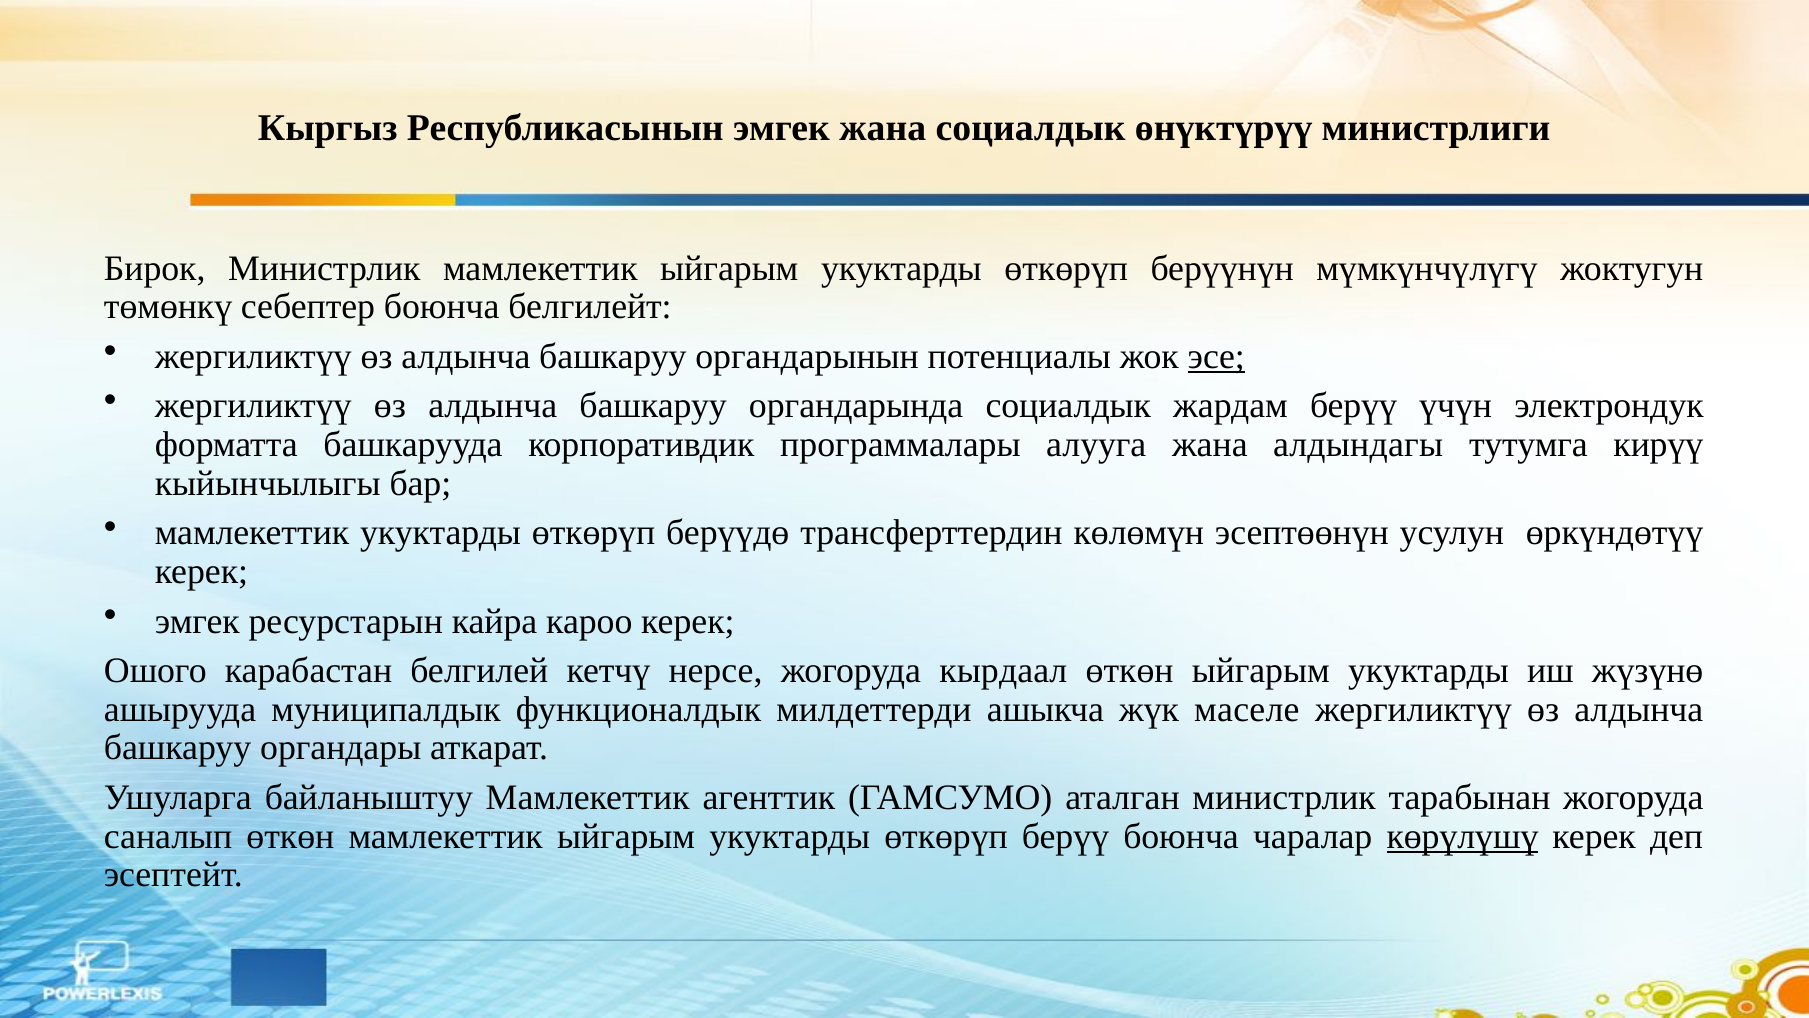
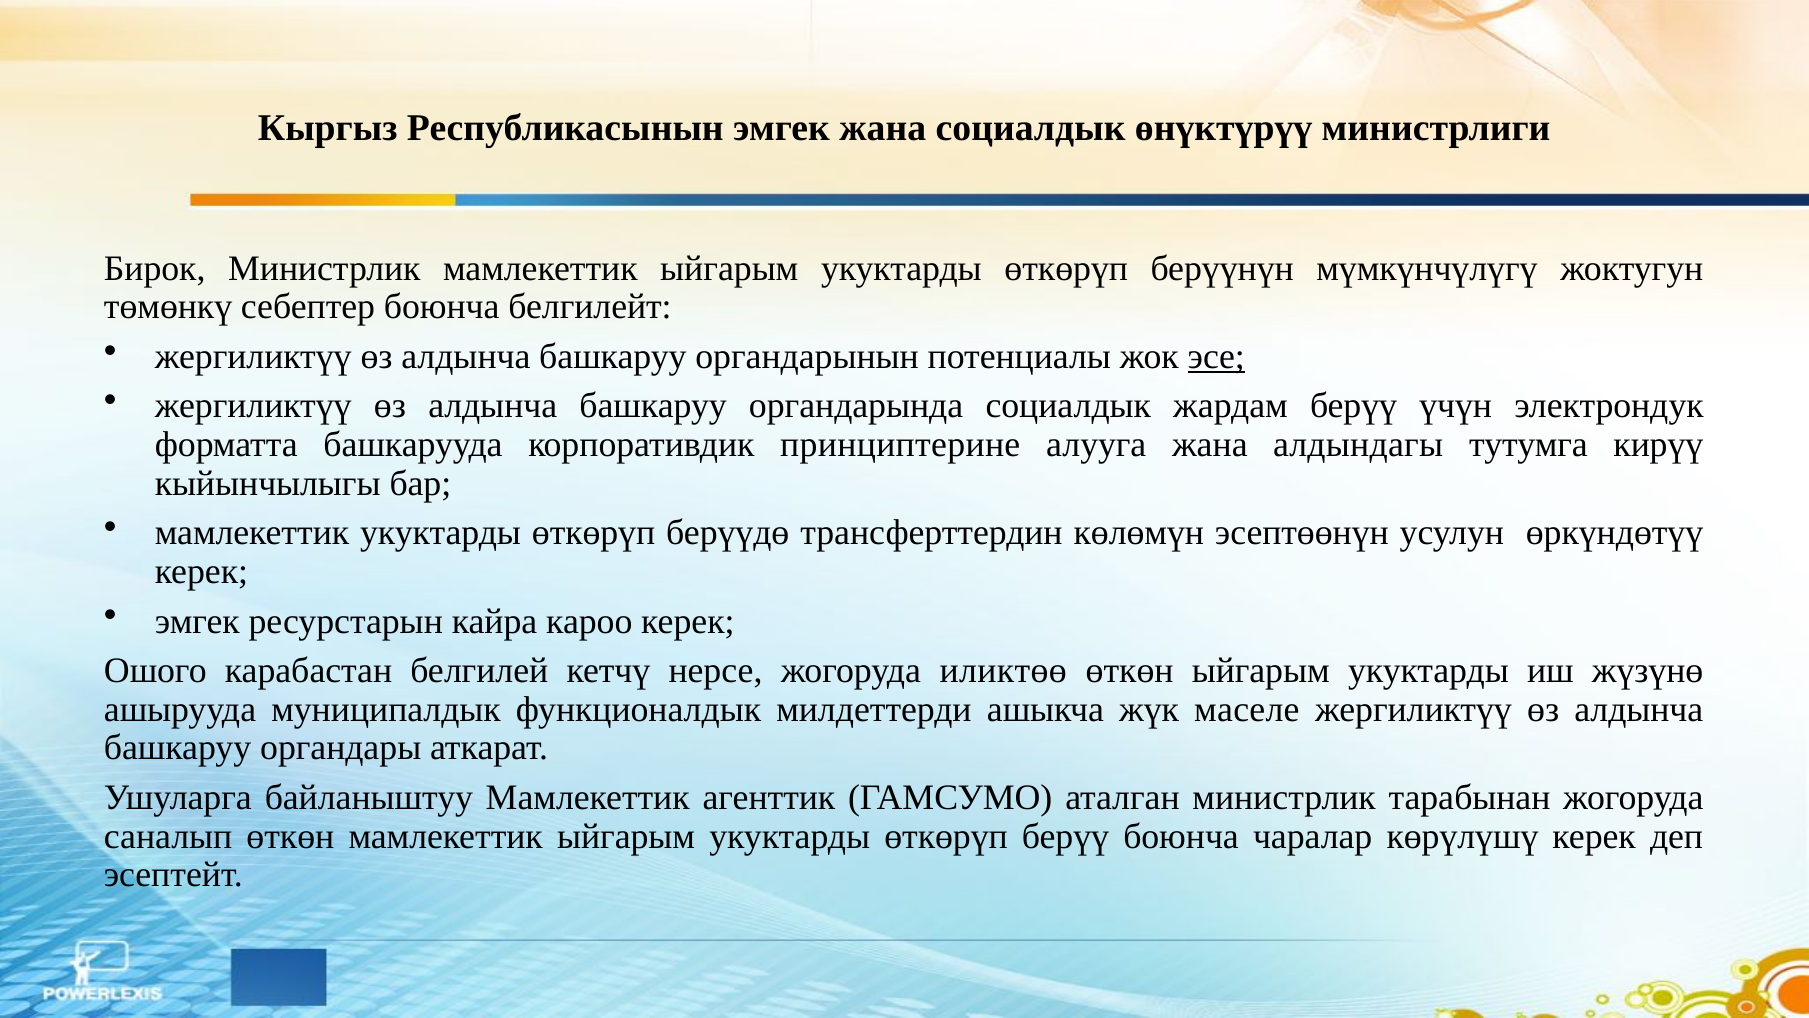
программалары: программалары -> принциптерине
кырдаал: кырдаал -> иликтөө
көрүлүшү underline: present -> none
